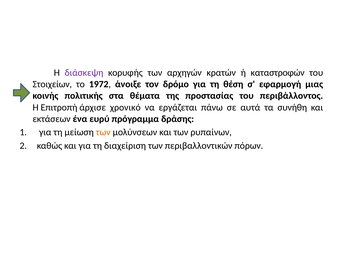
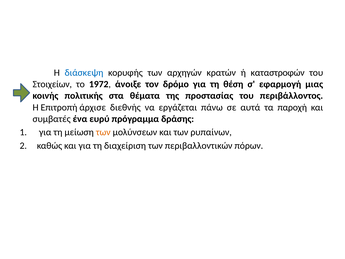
διάσκεψη colour: purple -> blue
χρονικό: χρονικό -> διεθνής
συνήθη: συνήθη -> παροχή
εκτάσεων: εκτάσεων -> συμβατές
